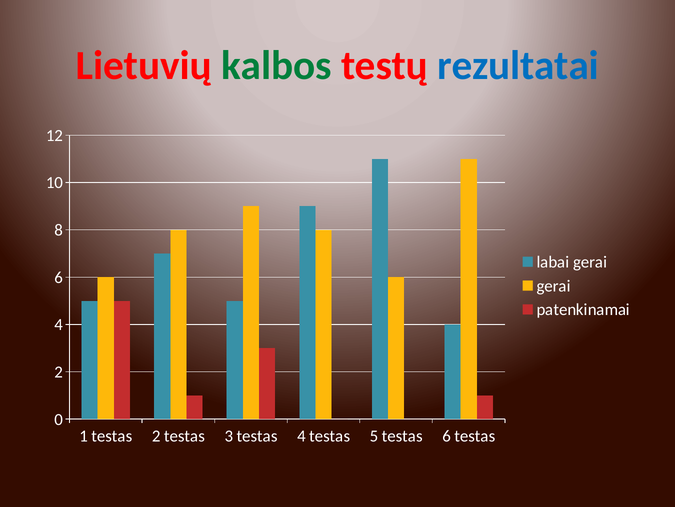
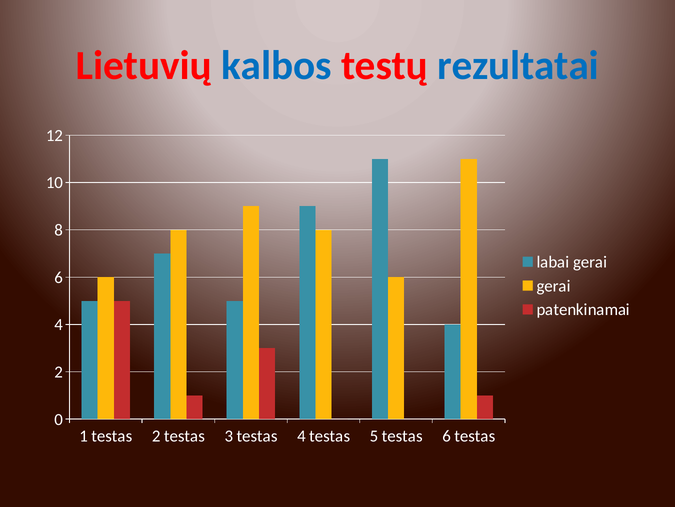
kalbos colour: green -> blue
